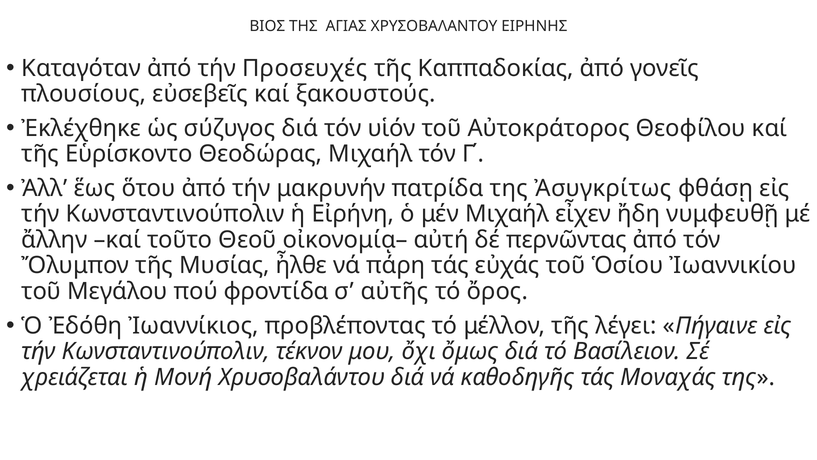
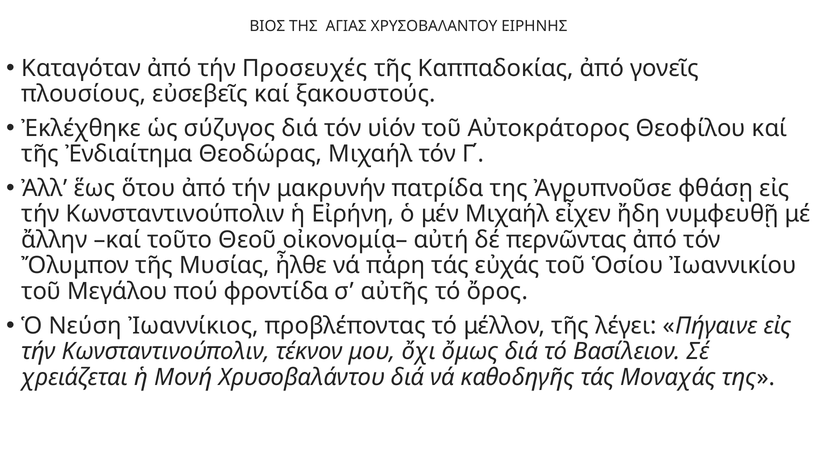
Εὑρίσκοντο: Εὑρίσκοντο -> Ἐνδιαίτημα
Ἀσυγκρίτως: Ἀσυγκρίτως -> Ἀγρυπνοῦσε
Ἐδόθη: Ἐδόθη -> Νεύση
